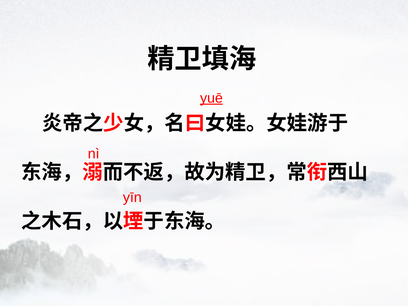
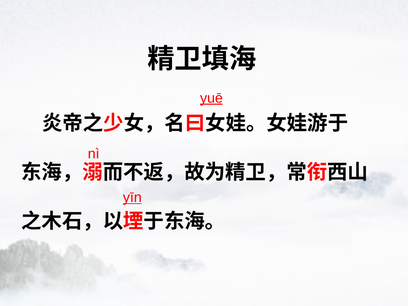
yīn underline: none -> present
